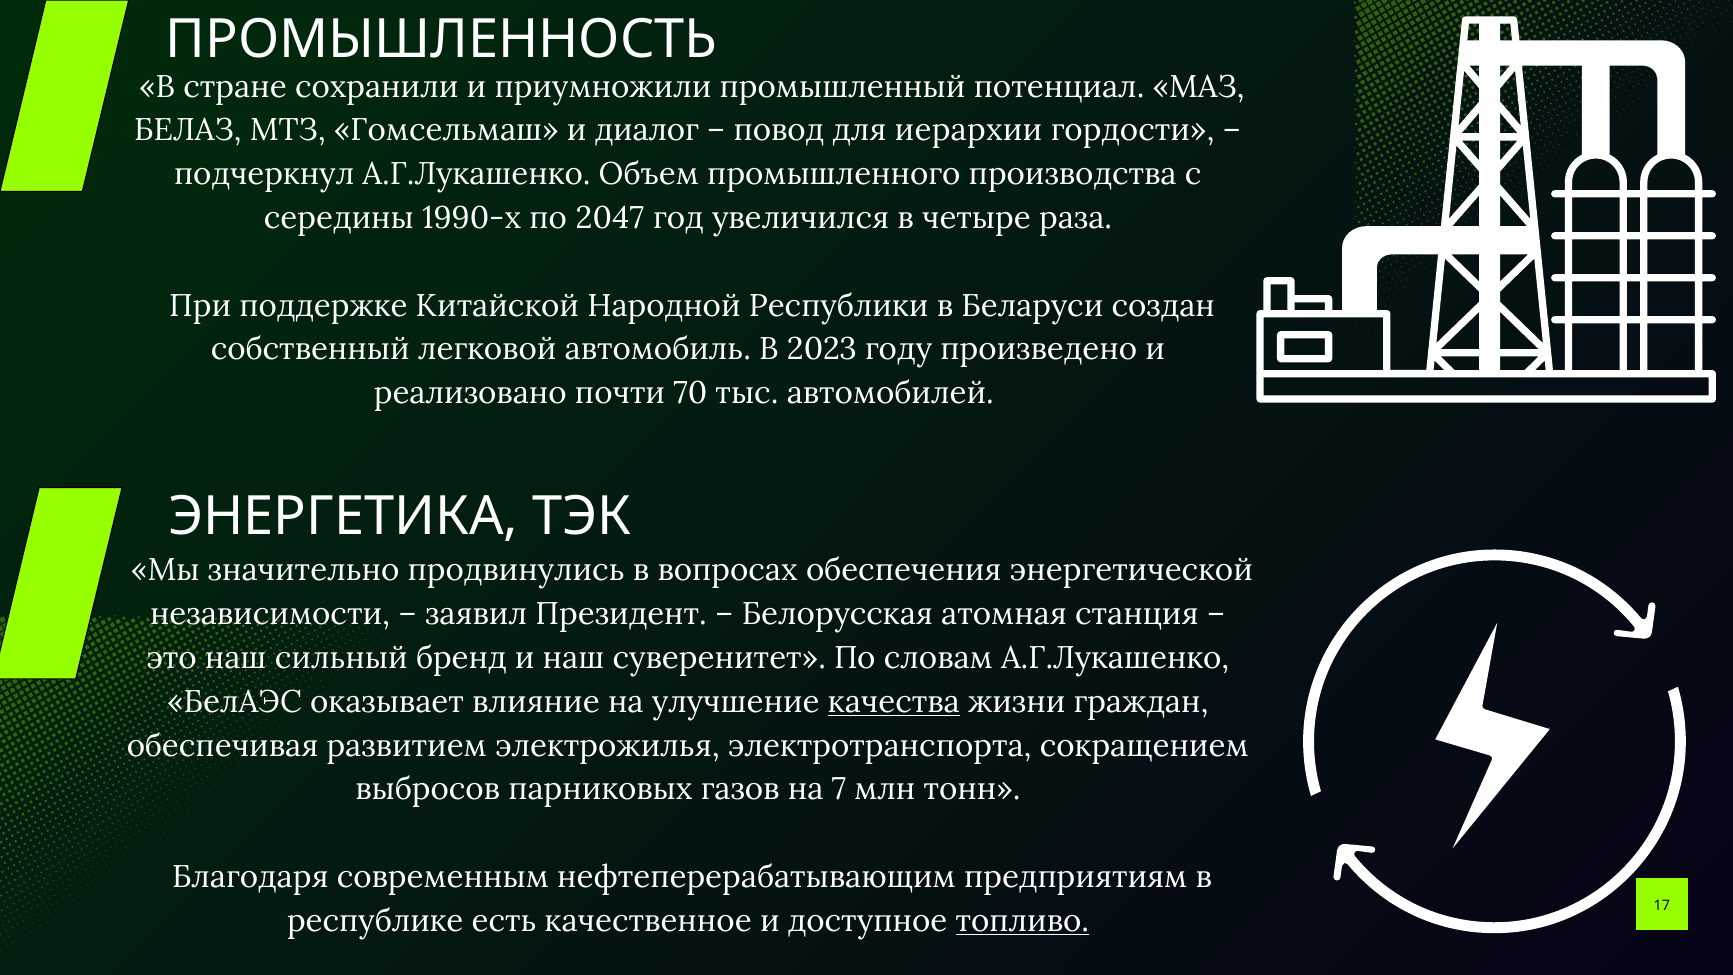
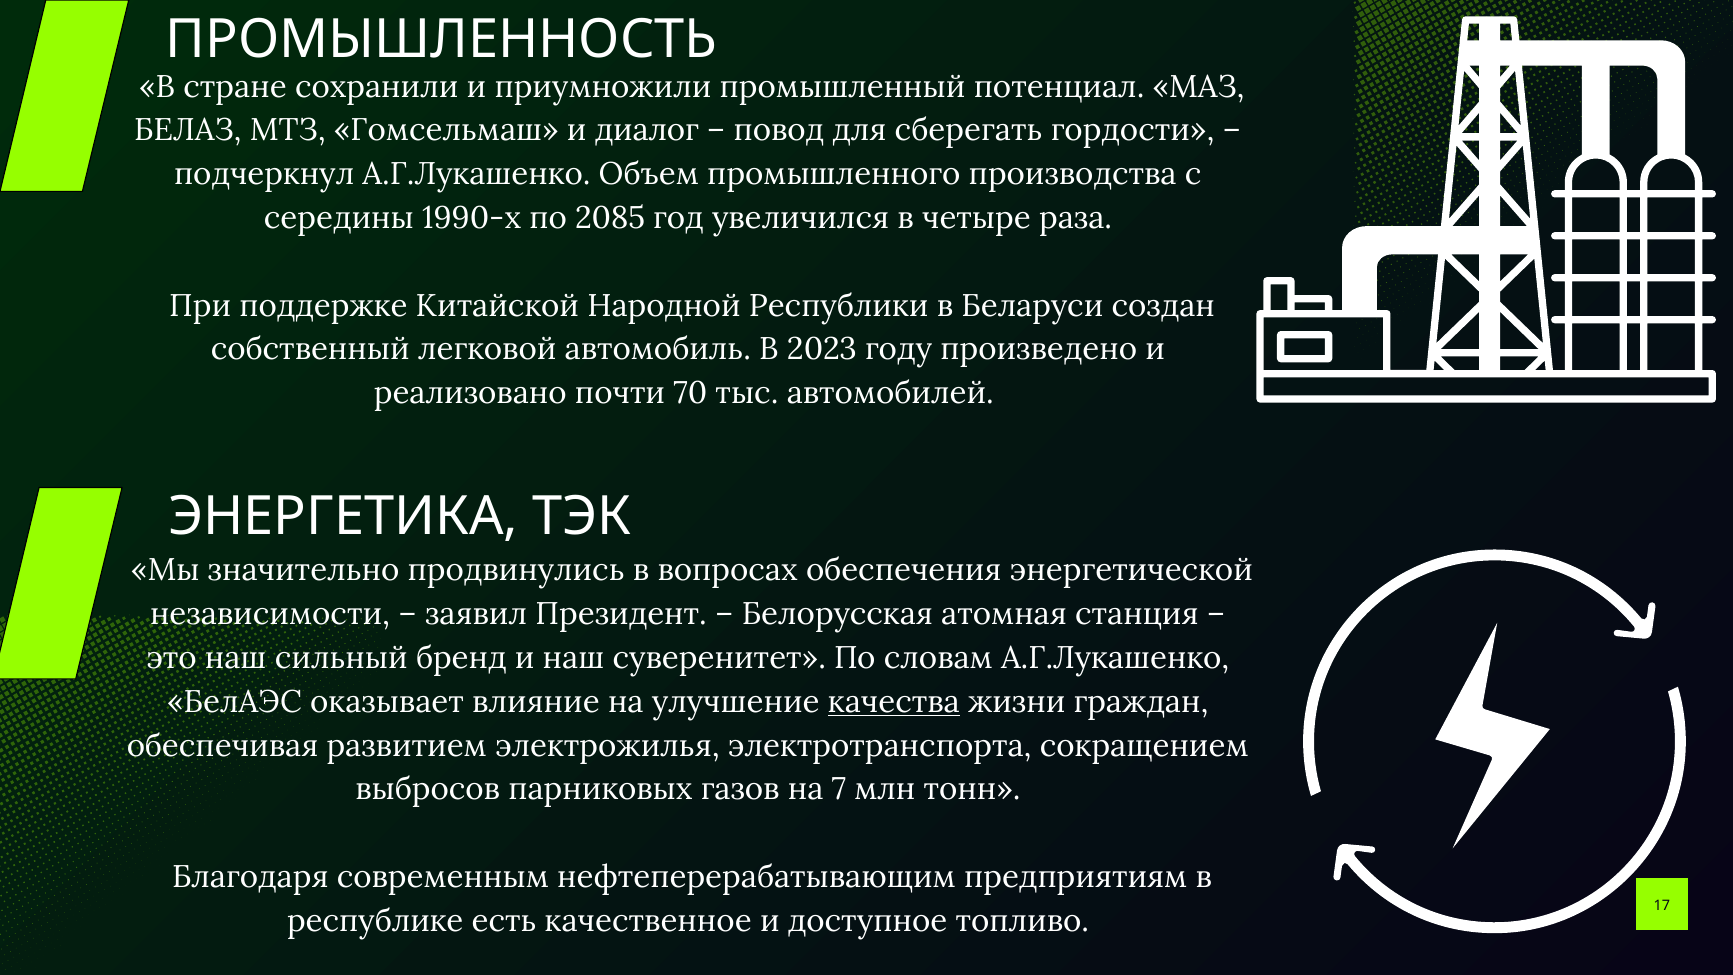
иерархии: иерархии -> сберегать
2047: 2047 -> 2085
топливо underline: present -> none
